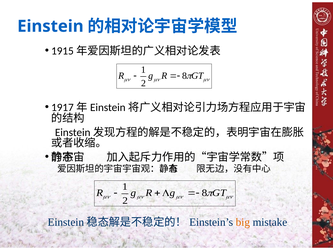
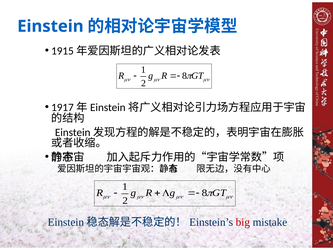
big colour: orange -> red
